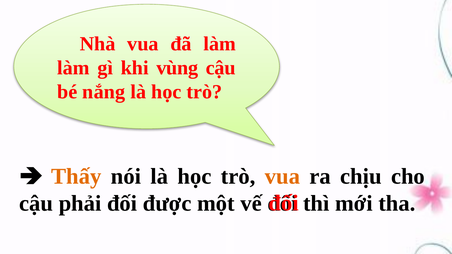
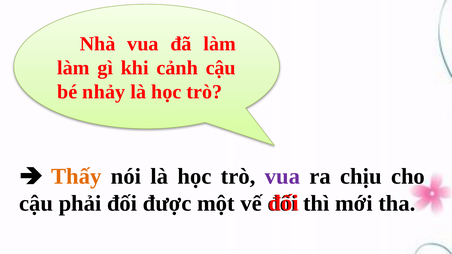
vùng: vùng -> cảnh
nắng: nắng -> nhảy
vua at (282, 177) colour: orange -> purple
